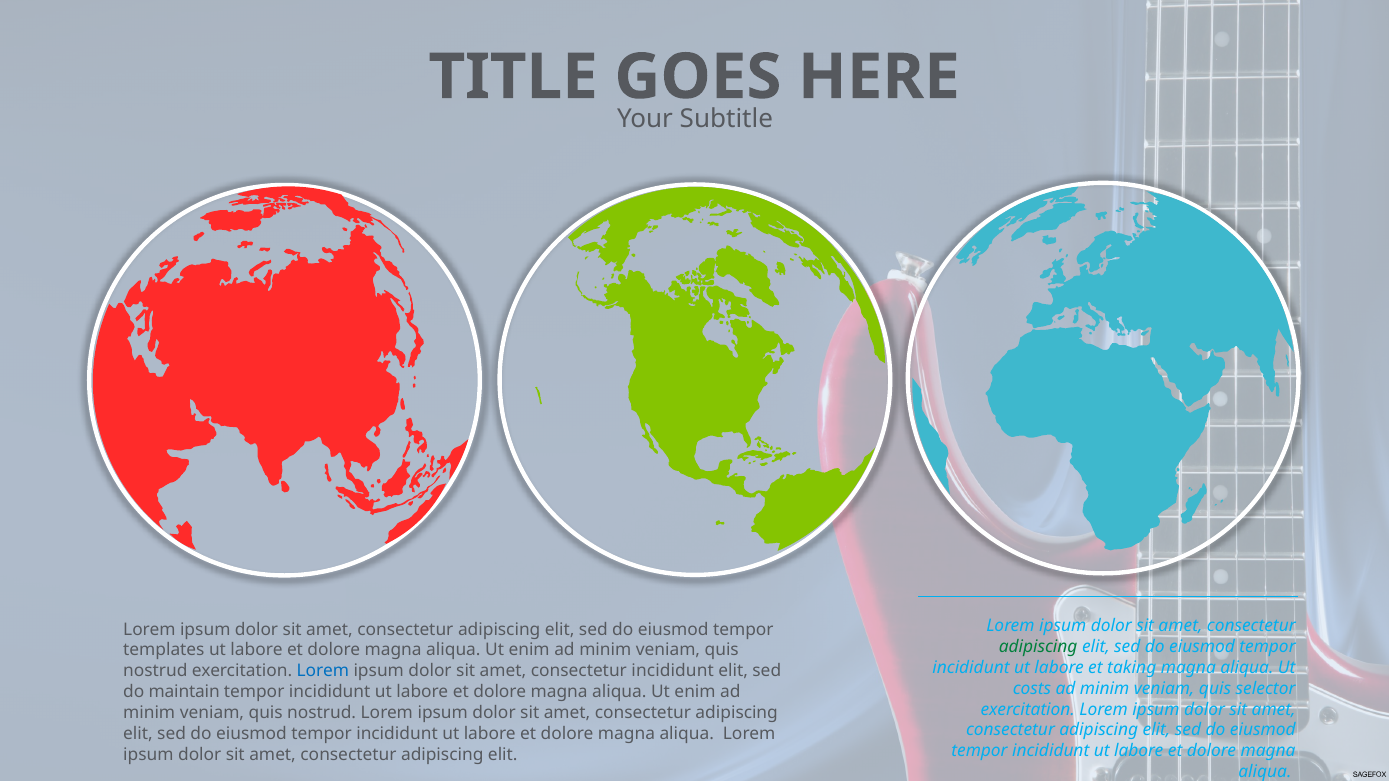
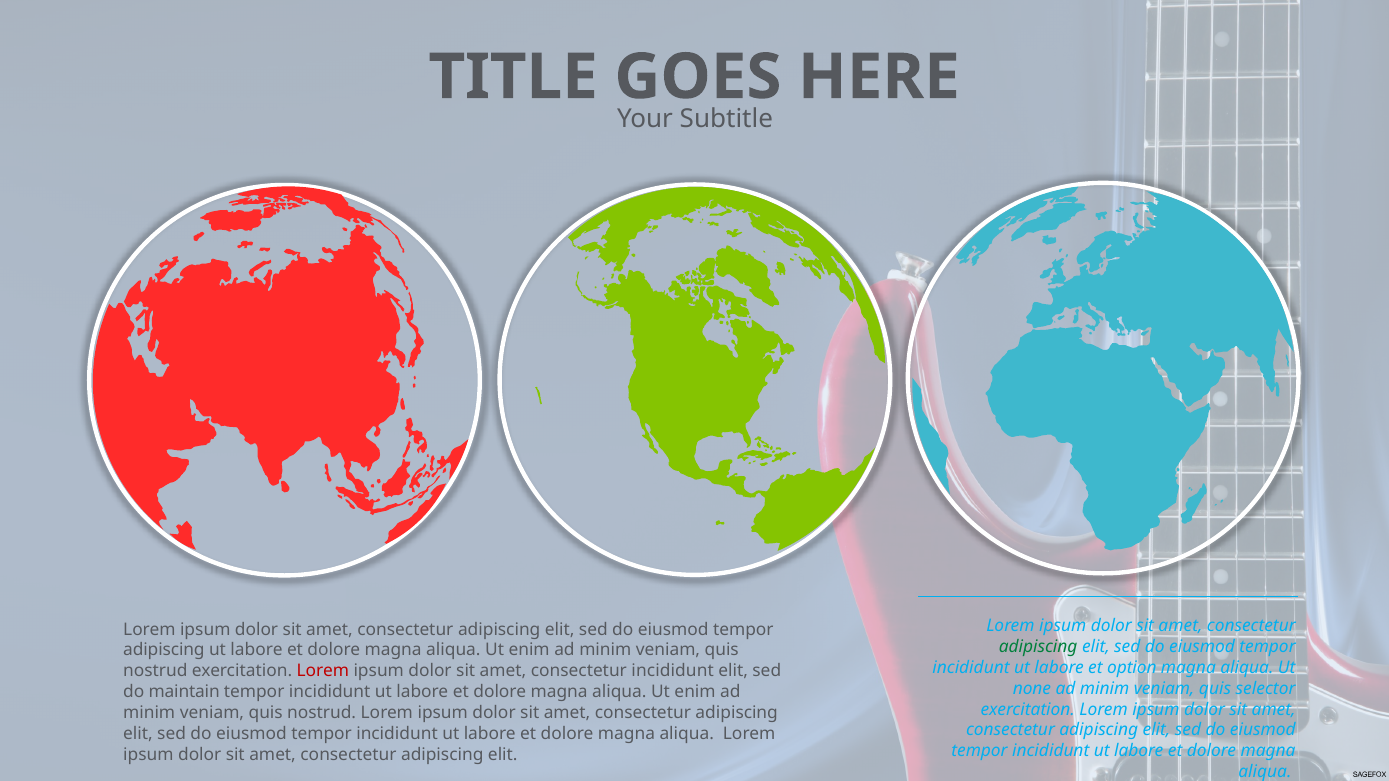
templates at (164, 650): templates -> adipiscing
taking: taking -> option
Lorem at (323, 671) colour: blue -> red
costs: costs -> none
